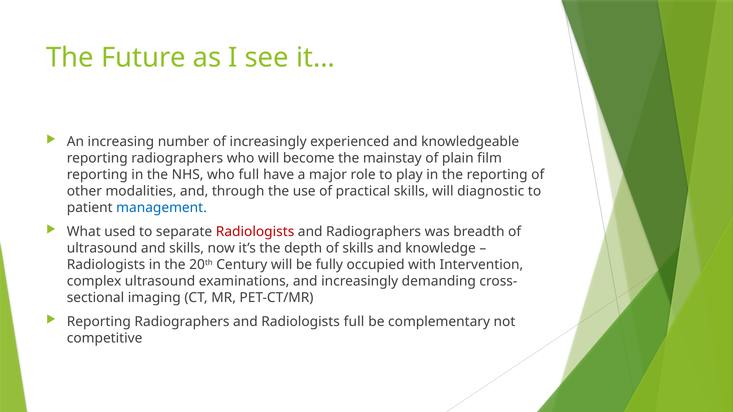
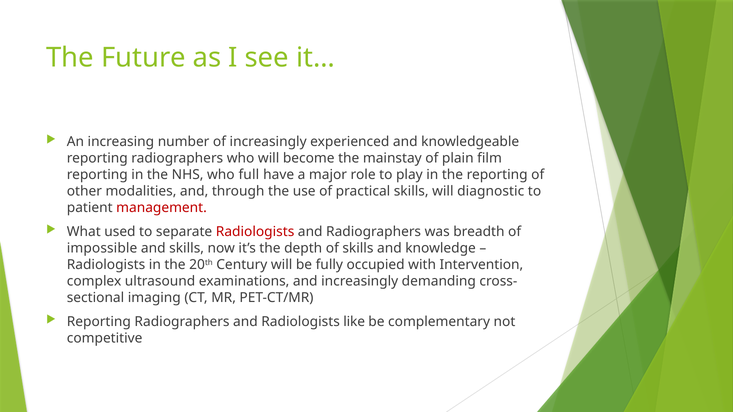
management colour: blue -> red
ultrasound at (102, 248): ultrasound -> impossible
Radiologists full: full -> like
